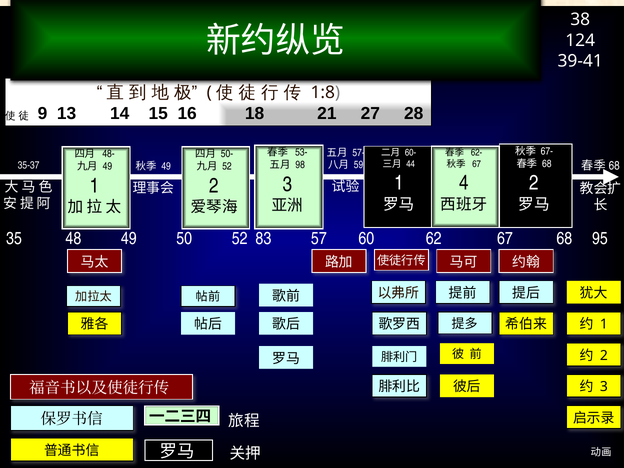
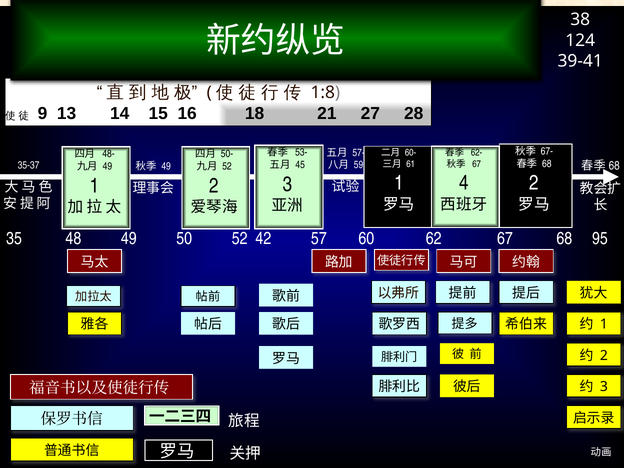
44: 44 -> 61
98: 98 -> 45
83: 83 -> 42
